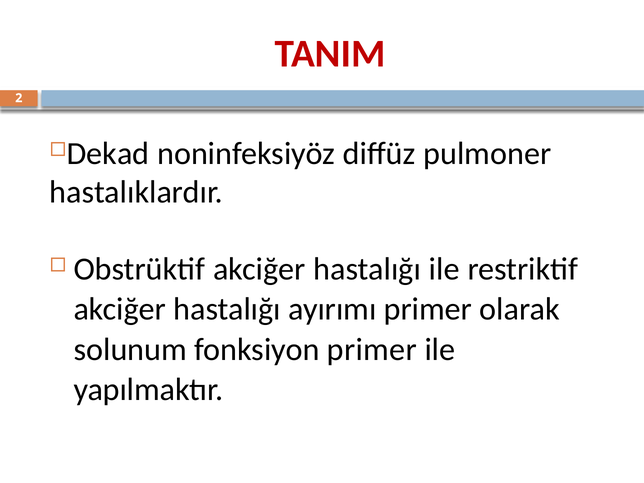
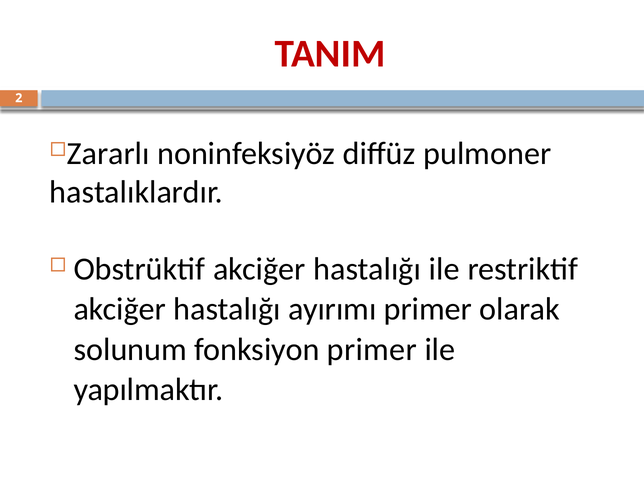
Dekad: Dekad -> Zararlı
